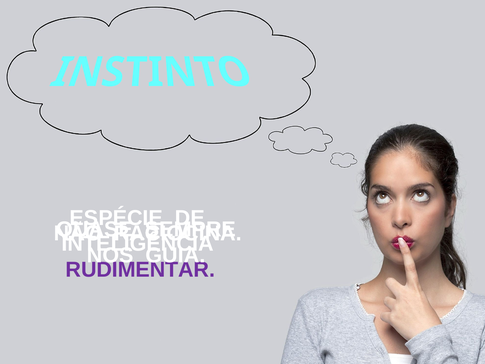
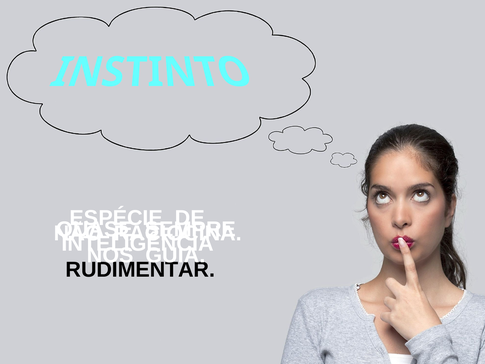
RUDIMENTAR colour: purple -> black
